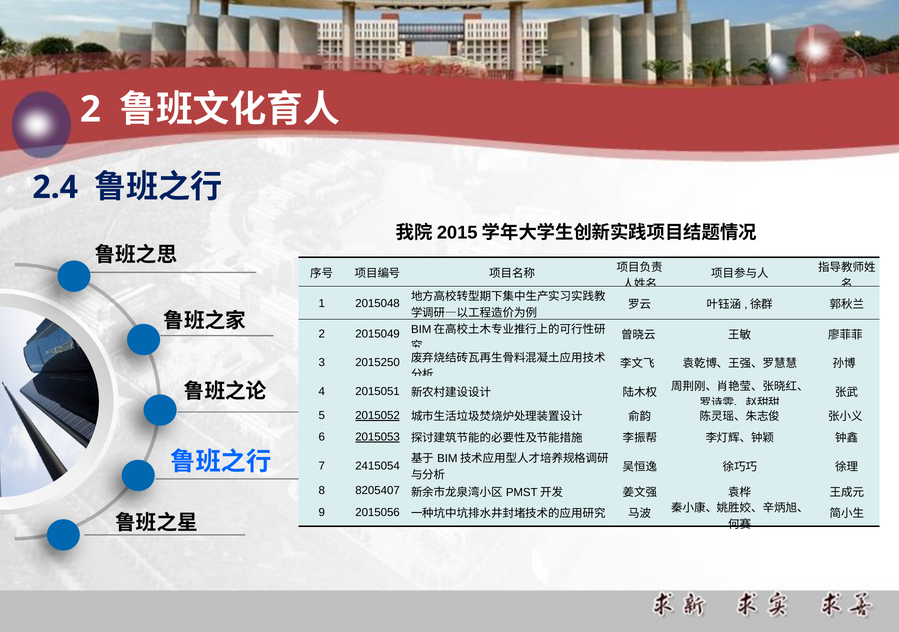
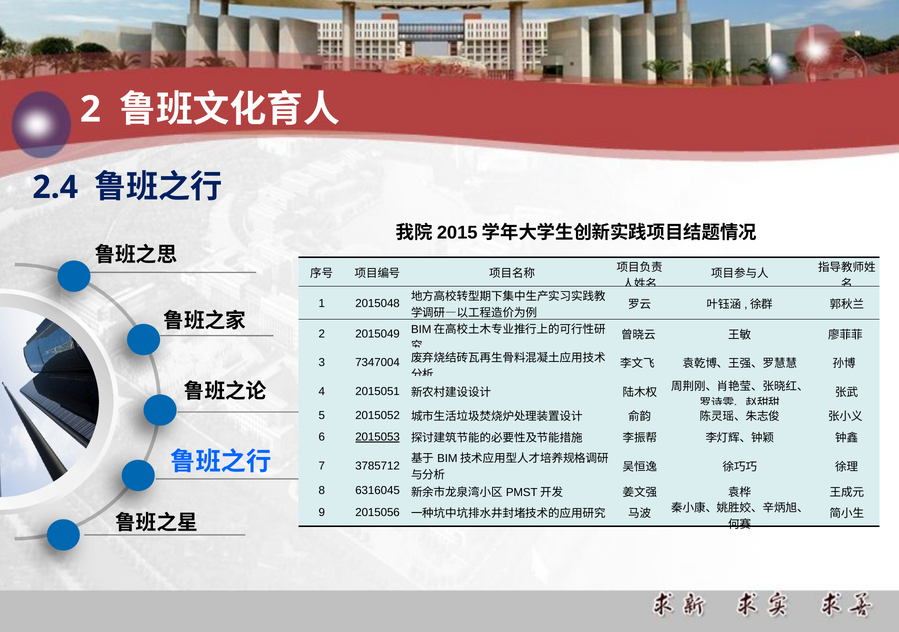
2015250: 2015250 -> 7347004
2015052 underline: present -> none
2415054: 2415054 -> 3785712
8205407: 8205407 -> 6316045
